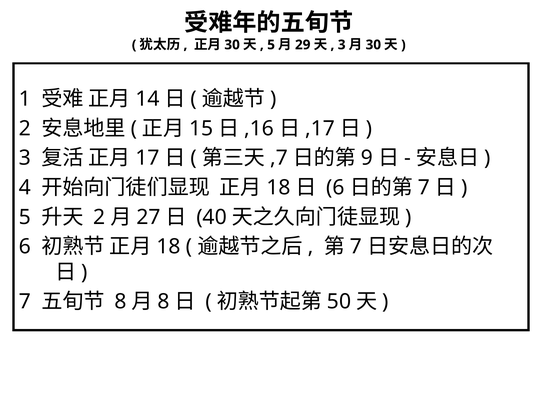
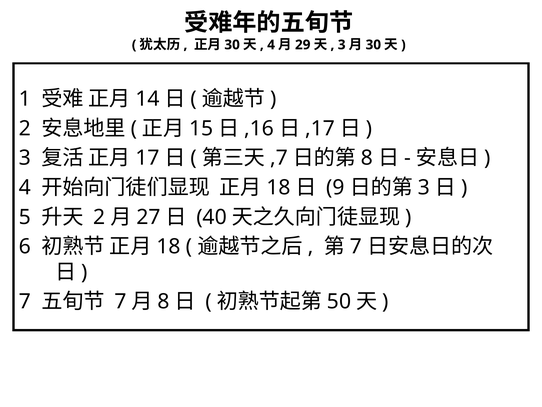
5 at (271, 45): 5 -> 4
9 at (367, 158): 9 -> 8
6 at (335, 187): 6 -> 9
7 at (424, 187): 7 -> 3
8 at (120, 301): 8 -> 7
